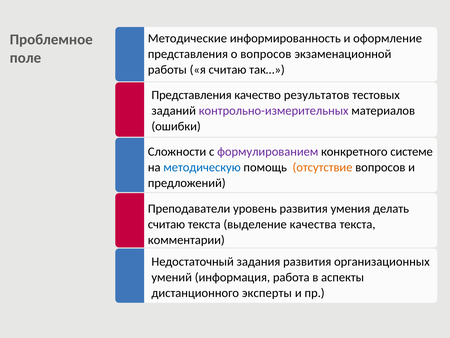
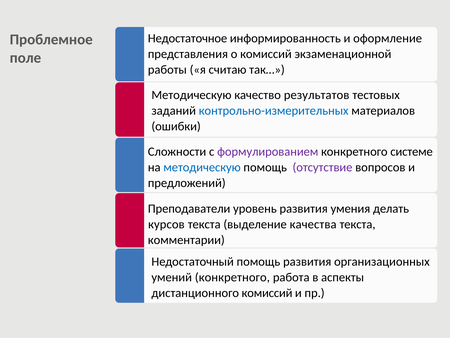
Методические: Методические -> Недостаточное
о вопросов: вопросов -> комиссий
Представления at (192, 95): Представления -> Методическую
контрольно-измерительных colour: purple -> blue
отсутствие colour: orange -> purple
считаю at (167, 224): считаю -> курсов
Недостаточный задания: задания -> помощь
умений информация: информация -> конкретного
дистанционного эксперты: эксперты -> комиссий
